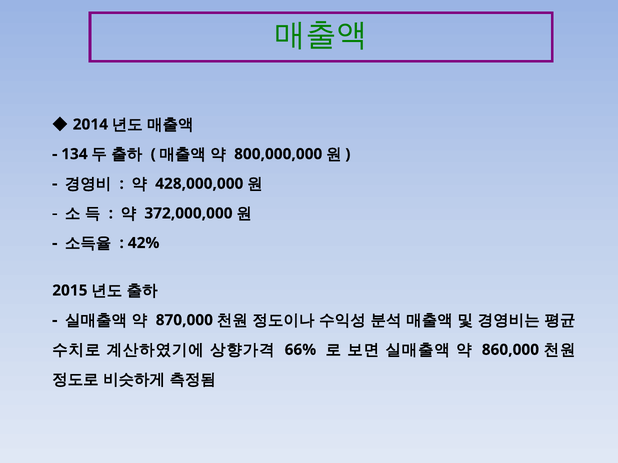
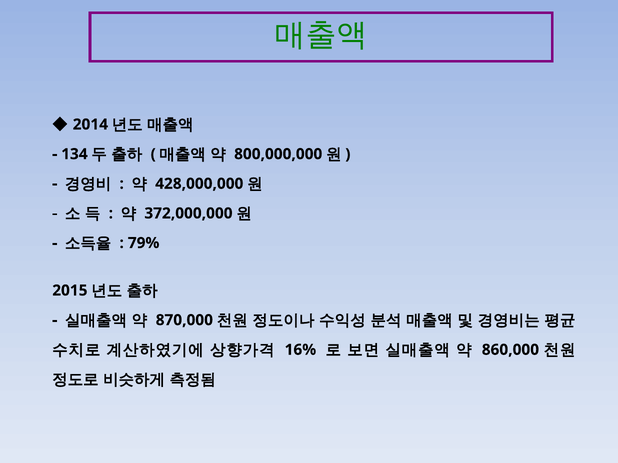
42%: 42% -> 79%
66%: 66% -> 16%
